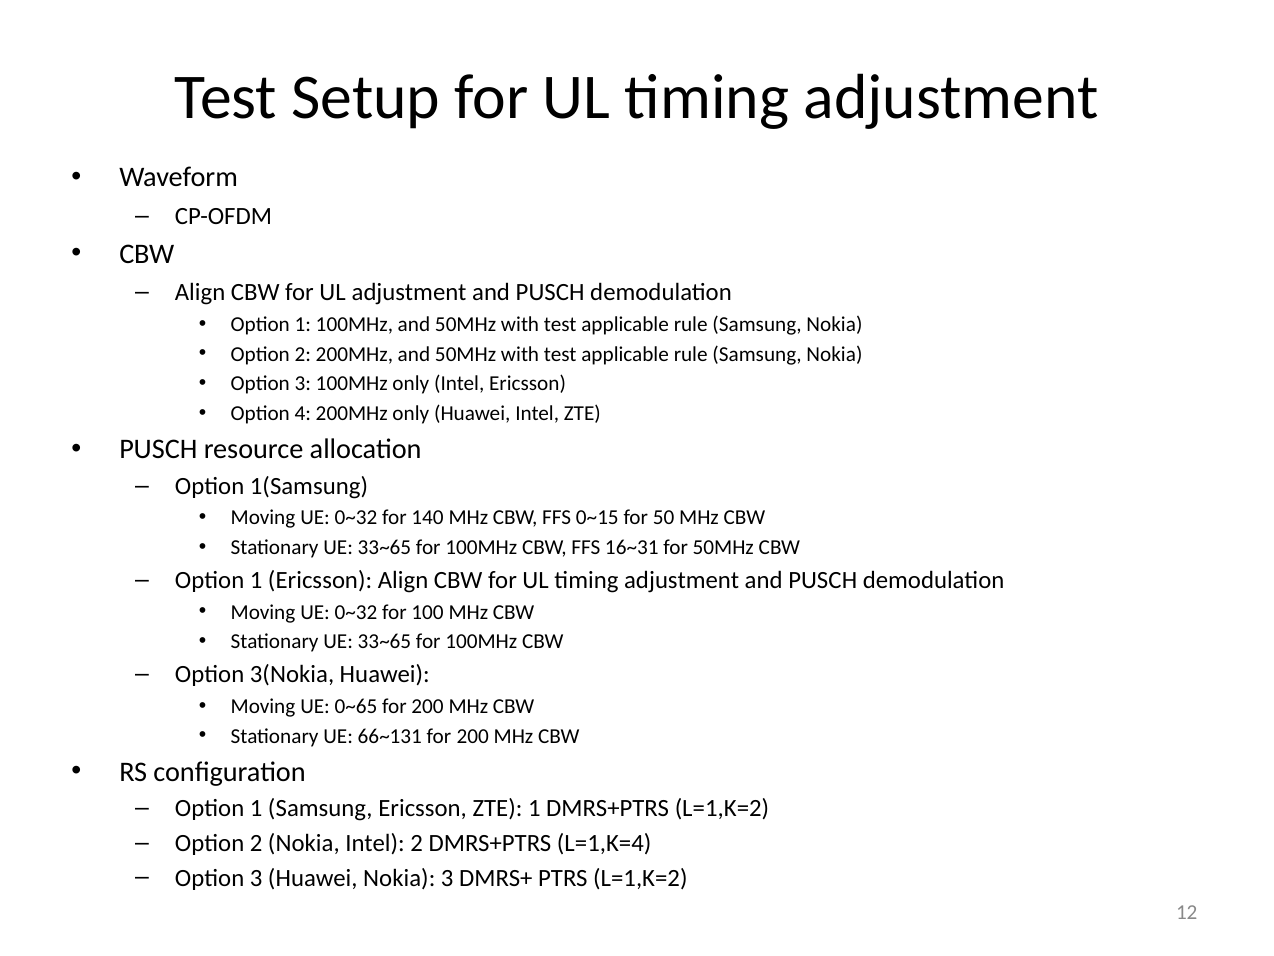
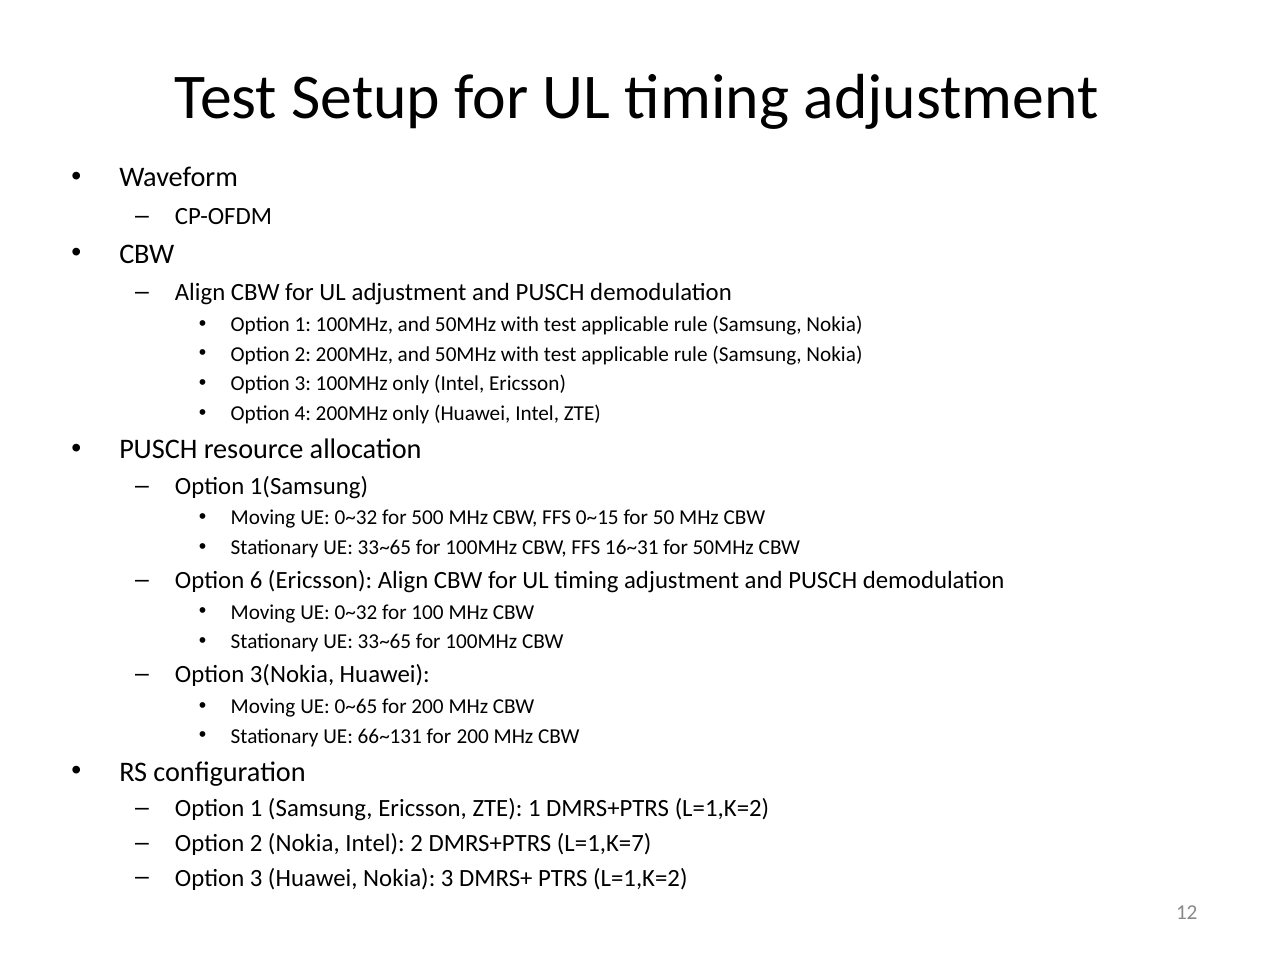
140: 140 -> 500
1 at (256, 580): 1 -> 6
L=1,K=4: L=1,K=4 -> L=1,K=7
